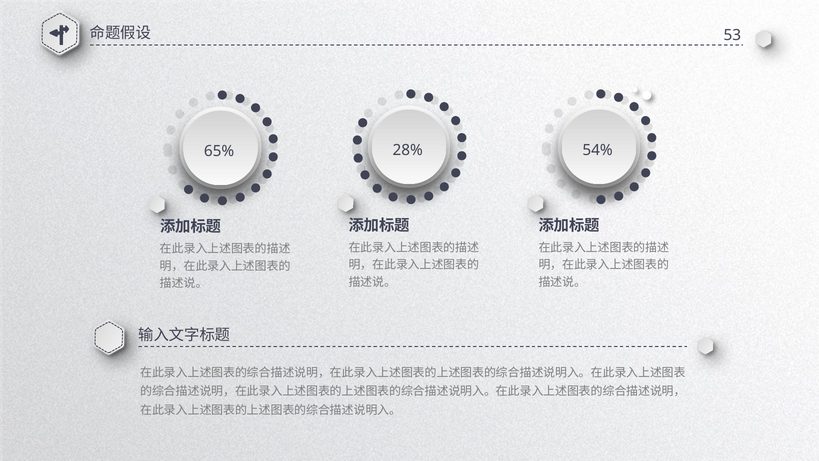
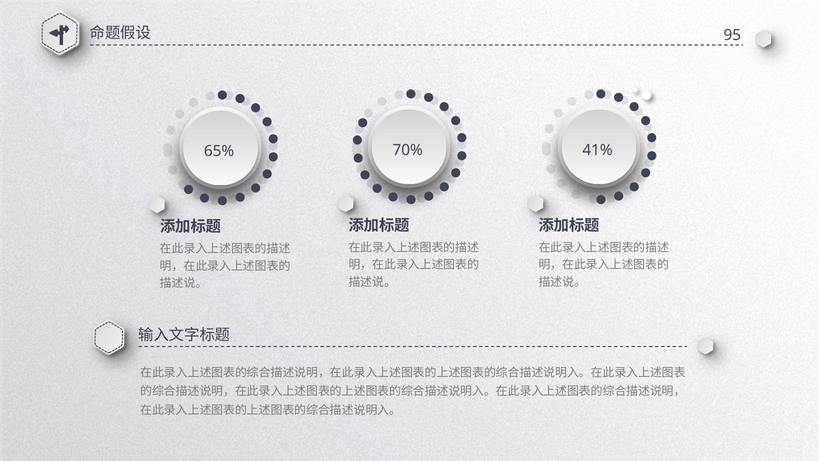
53: 53 -> 95
28%: 28% -> 70%
54%: 54% -> 41%
